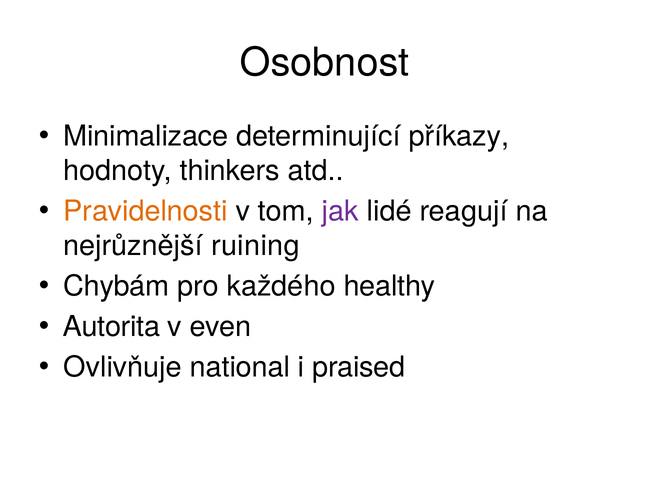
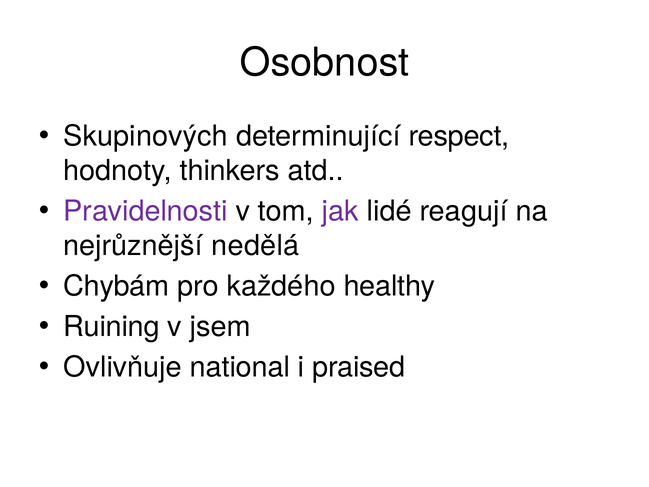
Minimalizace: Minimalizace -> Skupinových
příkazy: příkazy -> respect
Pravidelnosti colour: orange -> purple
ruining: ruining -> nedělá
Autorita: Autorita -> Ruining
even: even -> jsem
